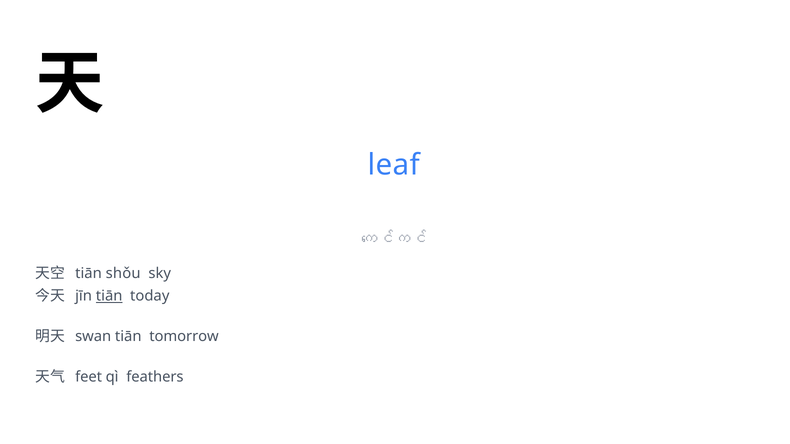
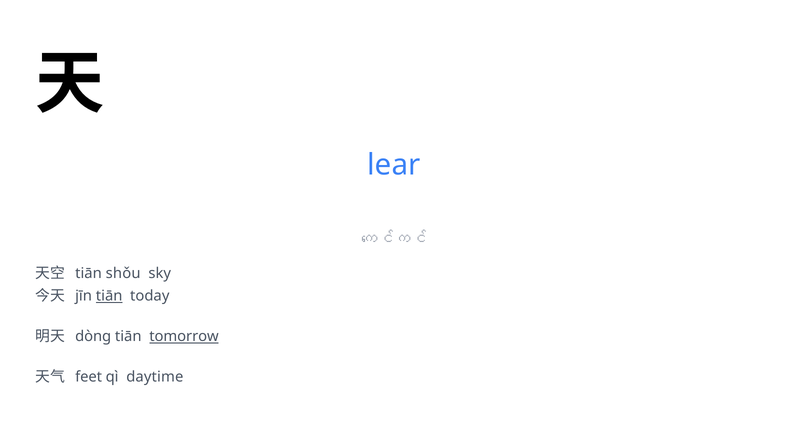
leaf: leaf -> lear
swan: swan -> dòng
tomorrow underline: none -> present
feathers: feathers -> daytime
